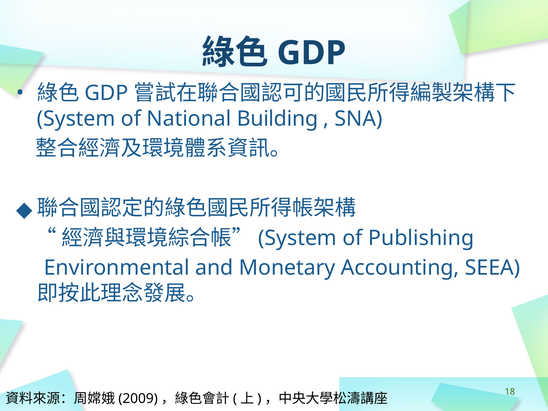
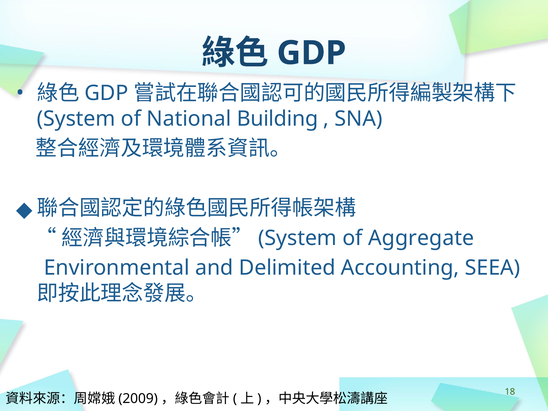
Publishing: Publishing -> Aggregate
Monetary: Monetary -> Delimited
